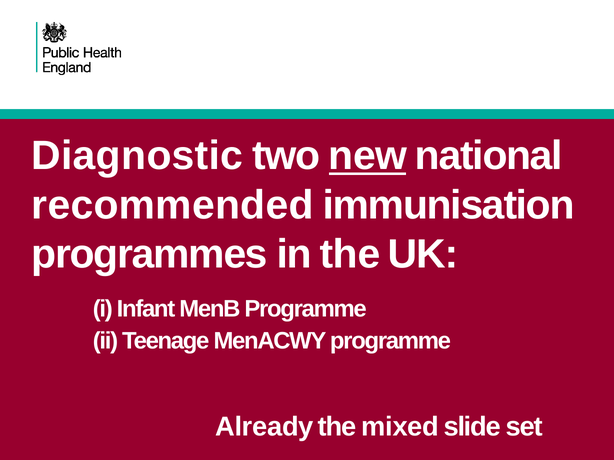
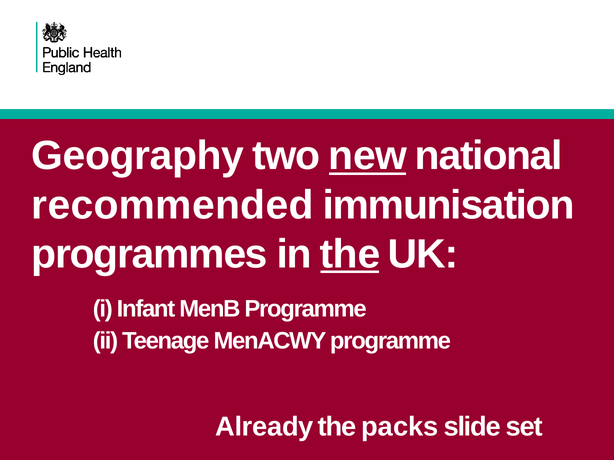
Diagnostic: Diagnostic -> Geography
the at (350, 254) underline: none -> present
mixed: mixed -> packs
